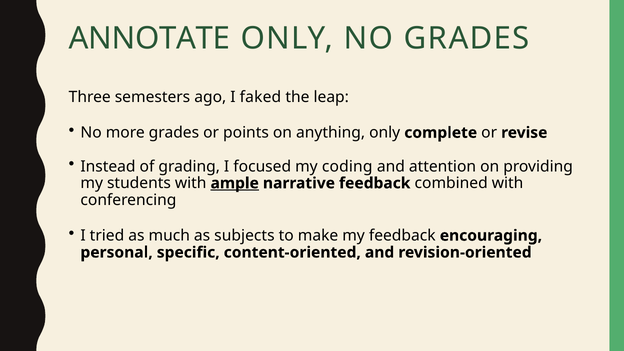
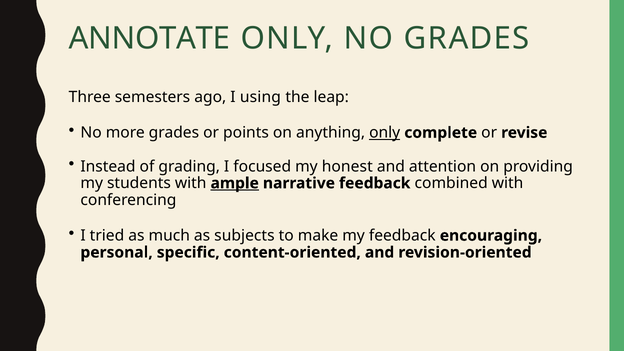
faked: faked -> using
only at (385, 133) underline: none -> present
coding: coding -> honest
